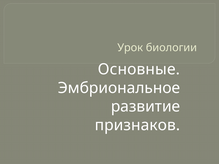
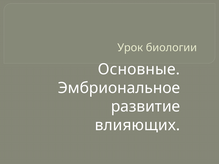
признаков: признаков -> влияющих
